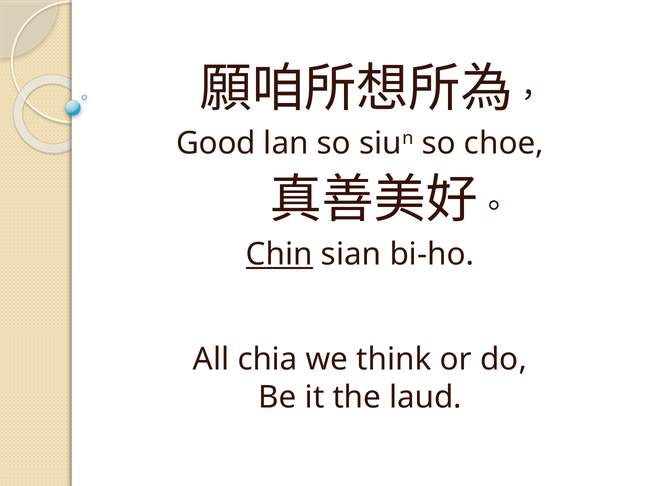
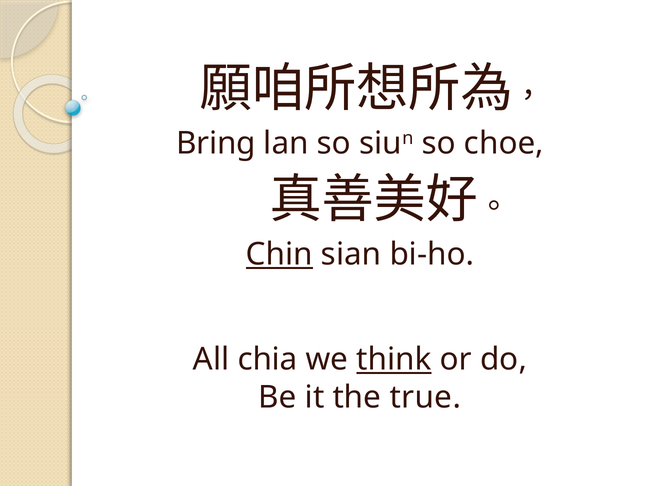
Good: Good -> Bring
think underline: none -> present
laud: laud -> true
